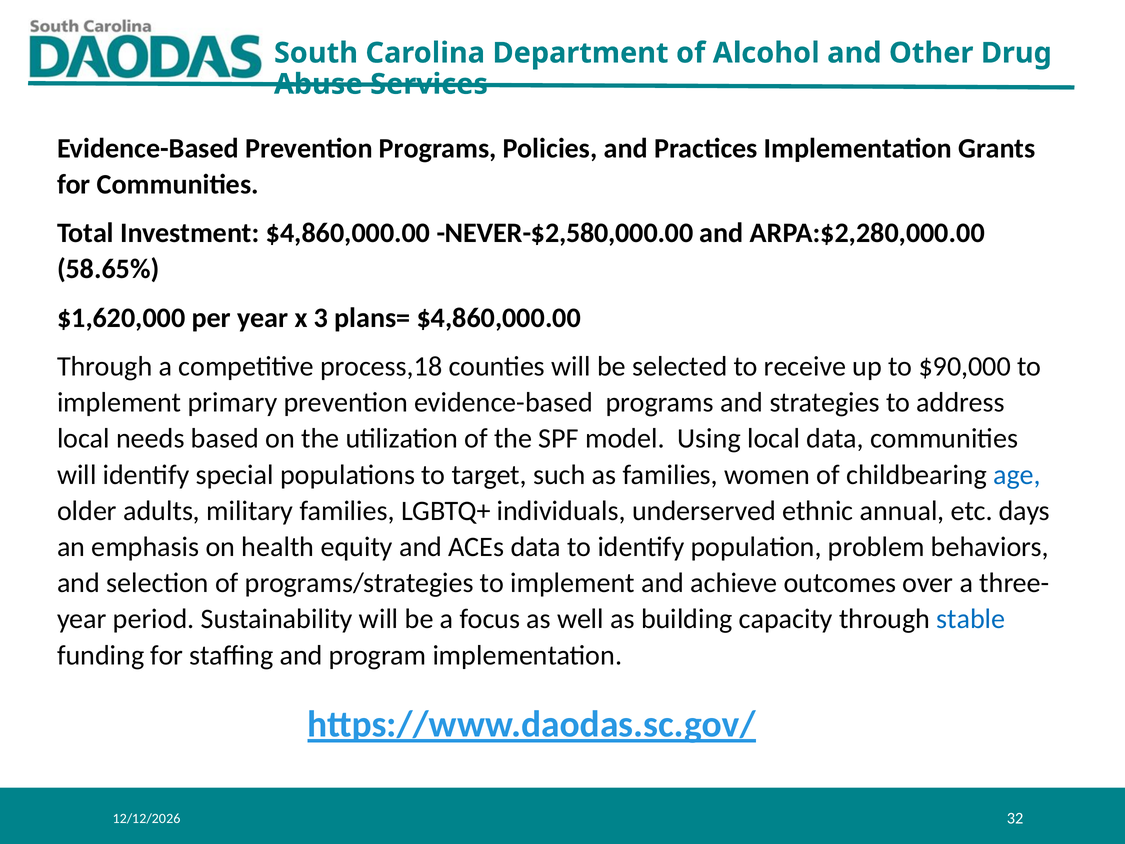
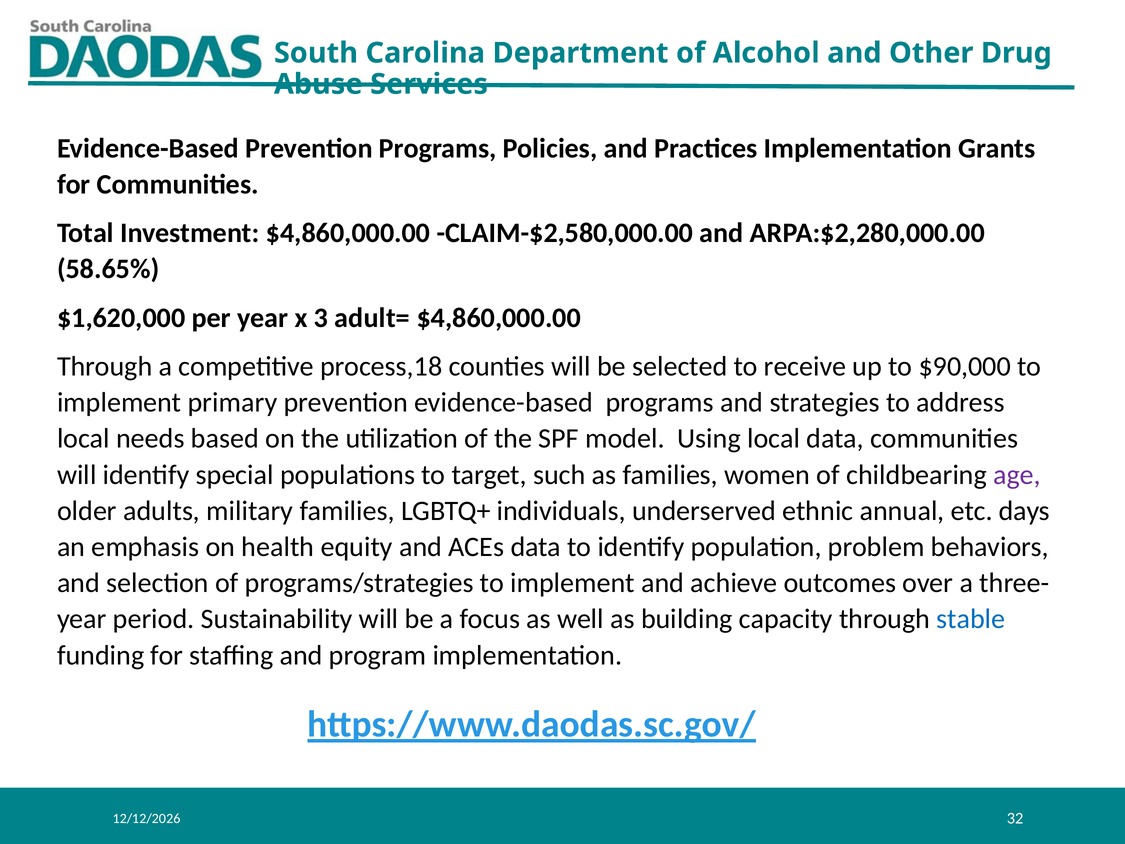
NEVER-$2,580,000.00: NEVER-$2,580,000.00 -> CLAIM-$2,580,000.00
plans=: plans= -> adult=
age colour: blue -> purple
